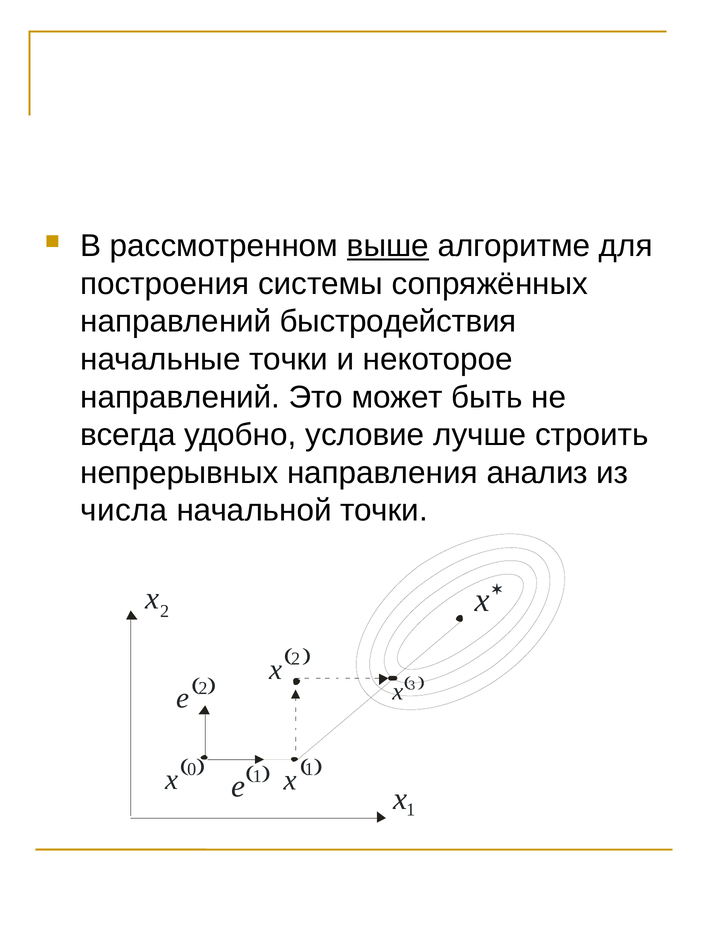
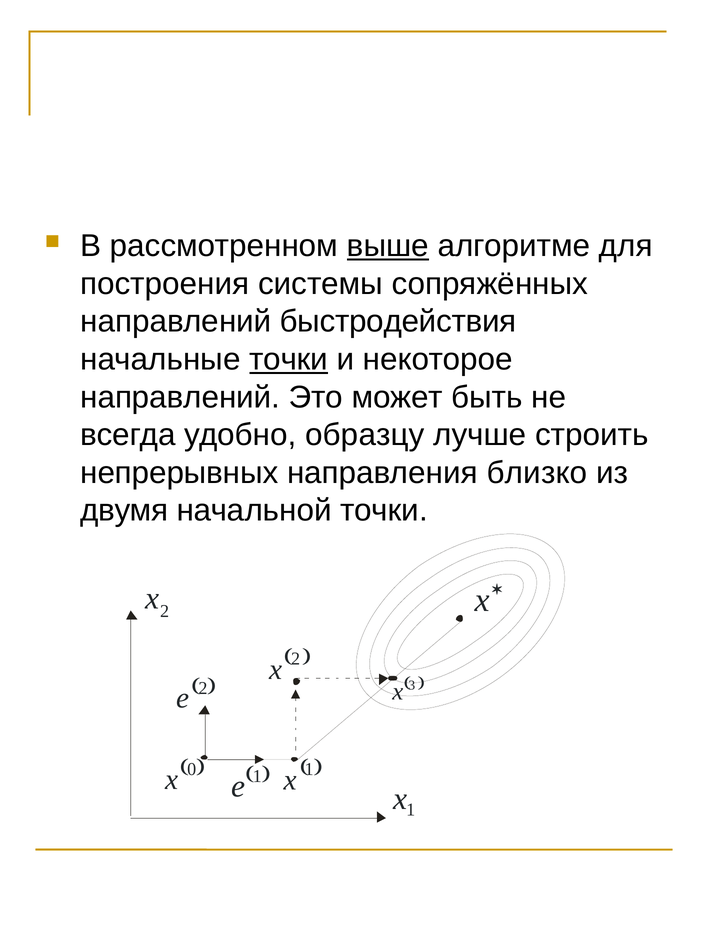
точки at (289, 359) underline: none -> present
условие: условие -> образцу
анализ: анализ -> близко
числа: числа -> двумя
